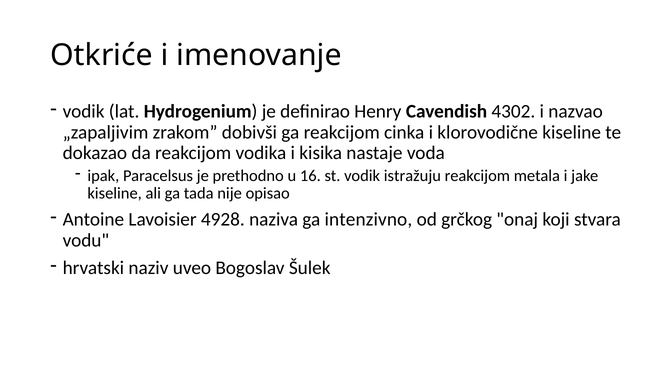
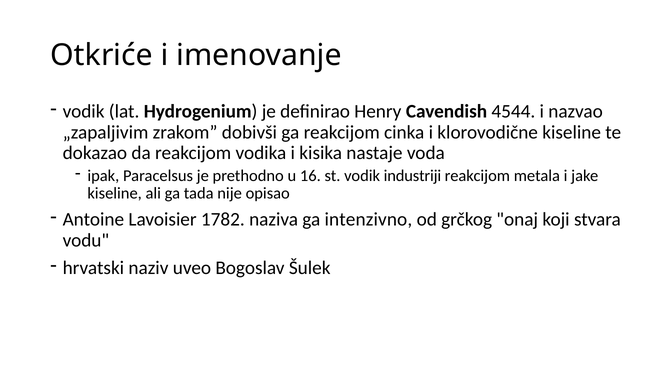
4302: 4302 -> 4544
istražuju: istražuju -> industriji
4928: 4928 -> 1782
